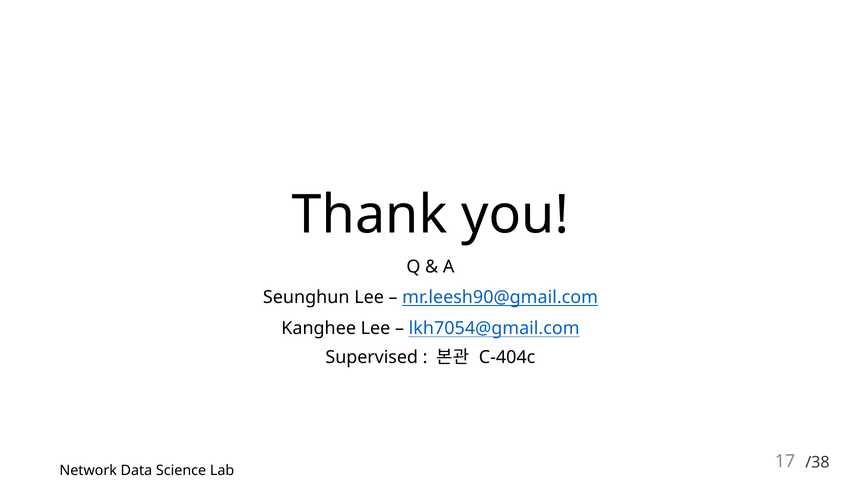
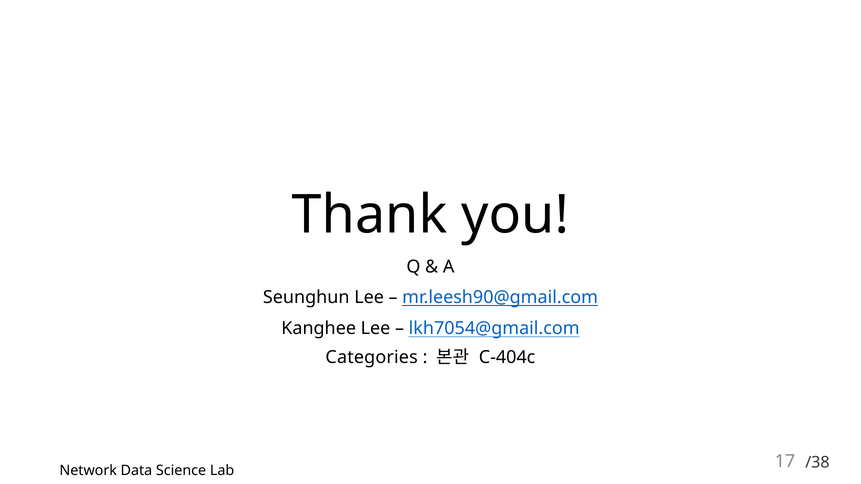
Supervised: Supervised -> Categories
